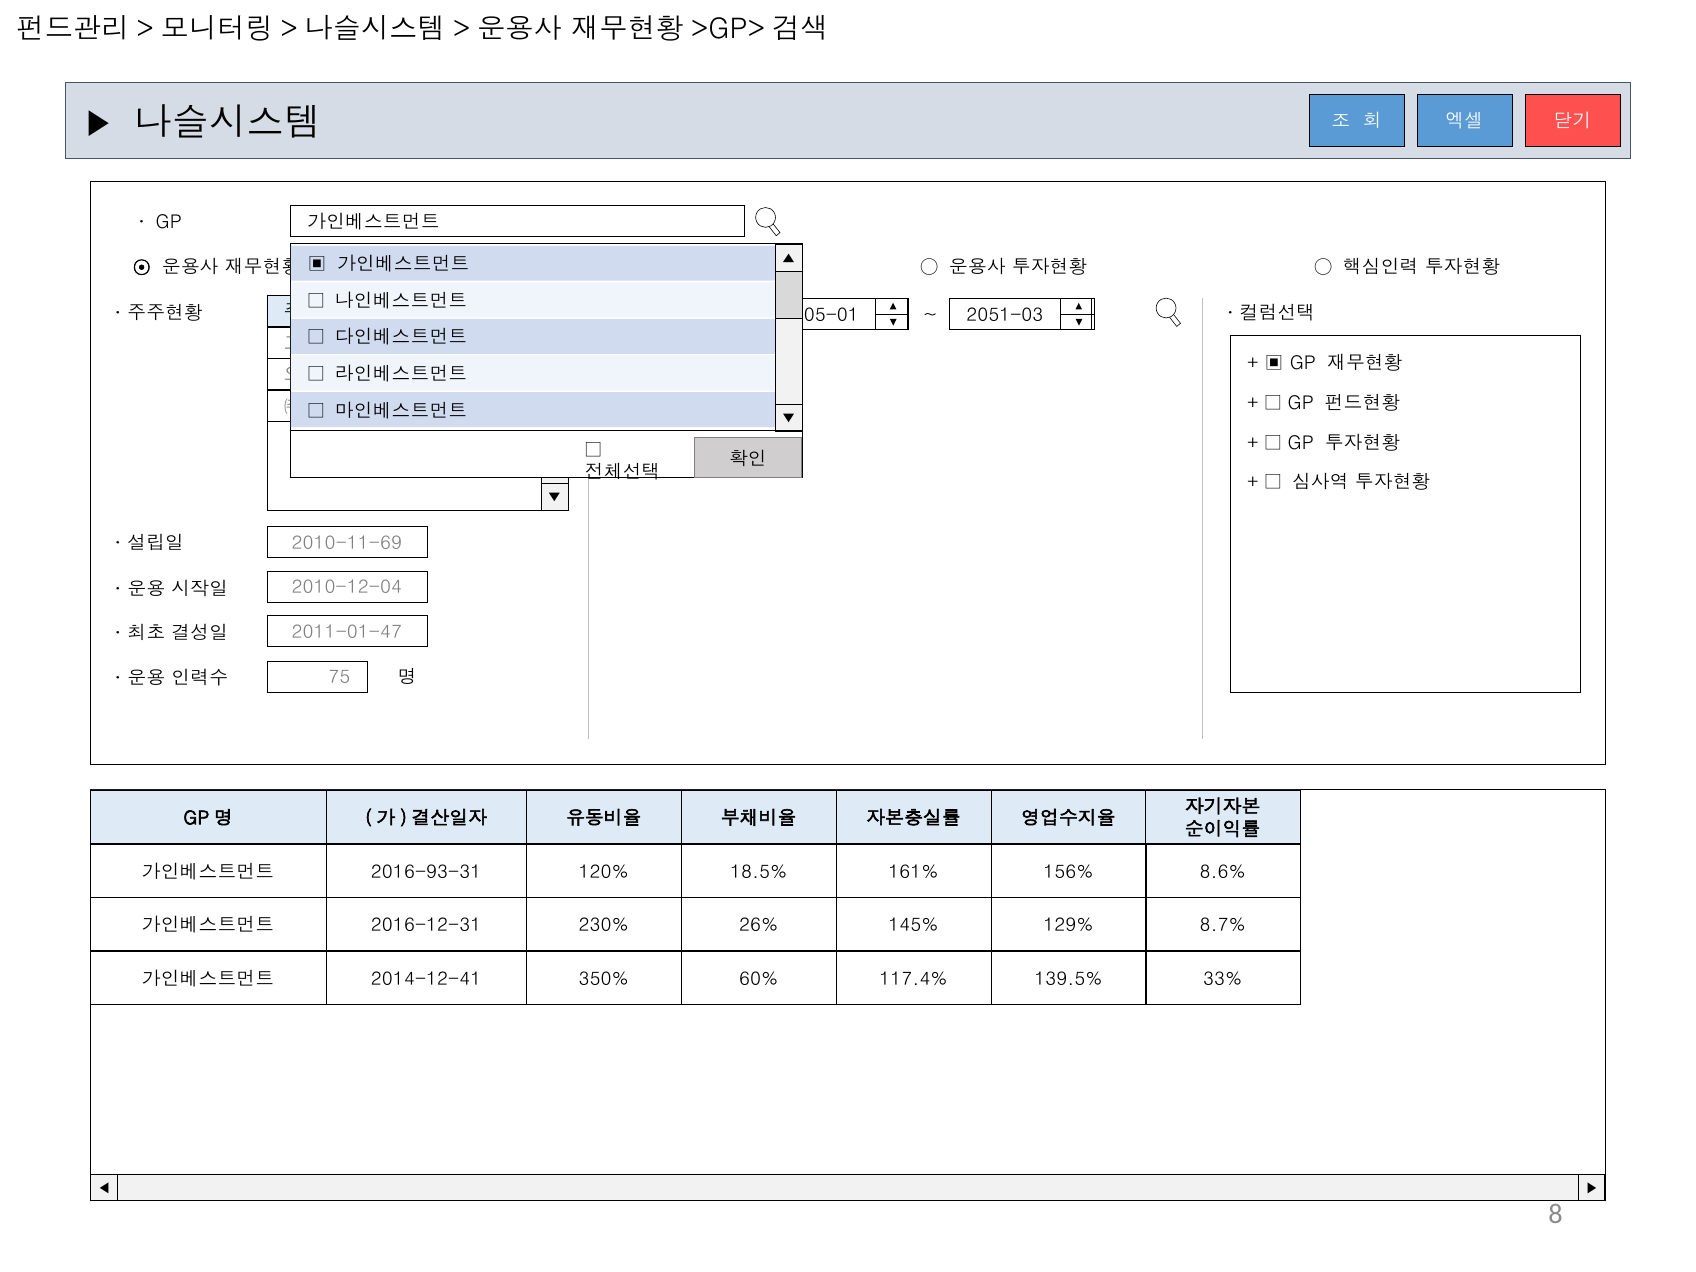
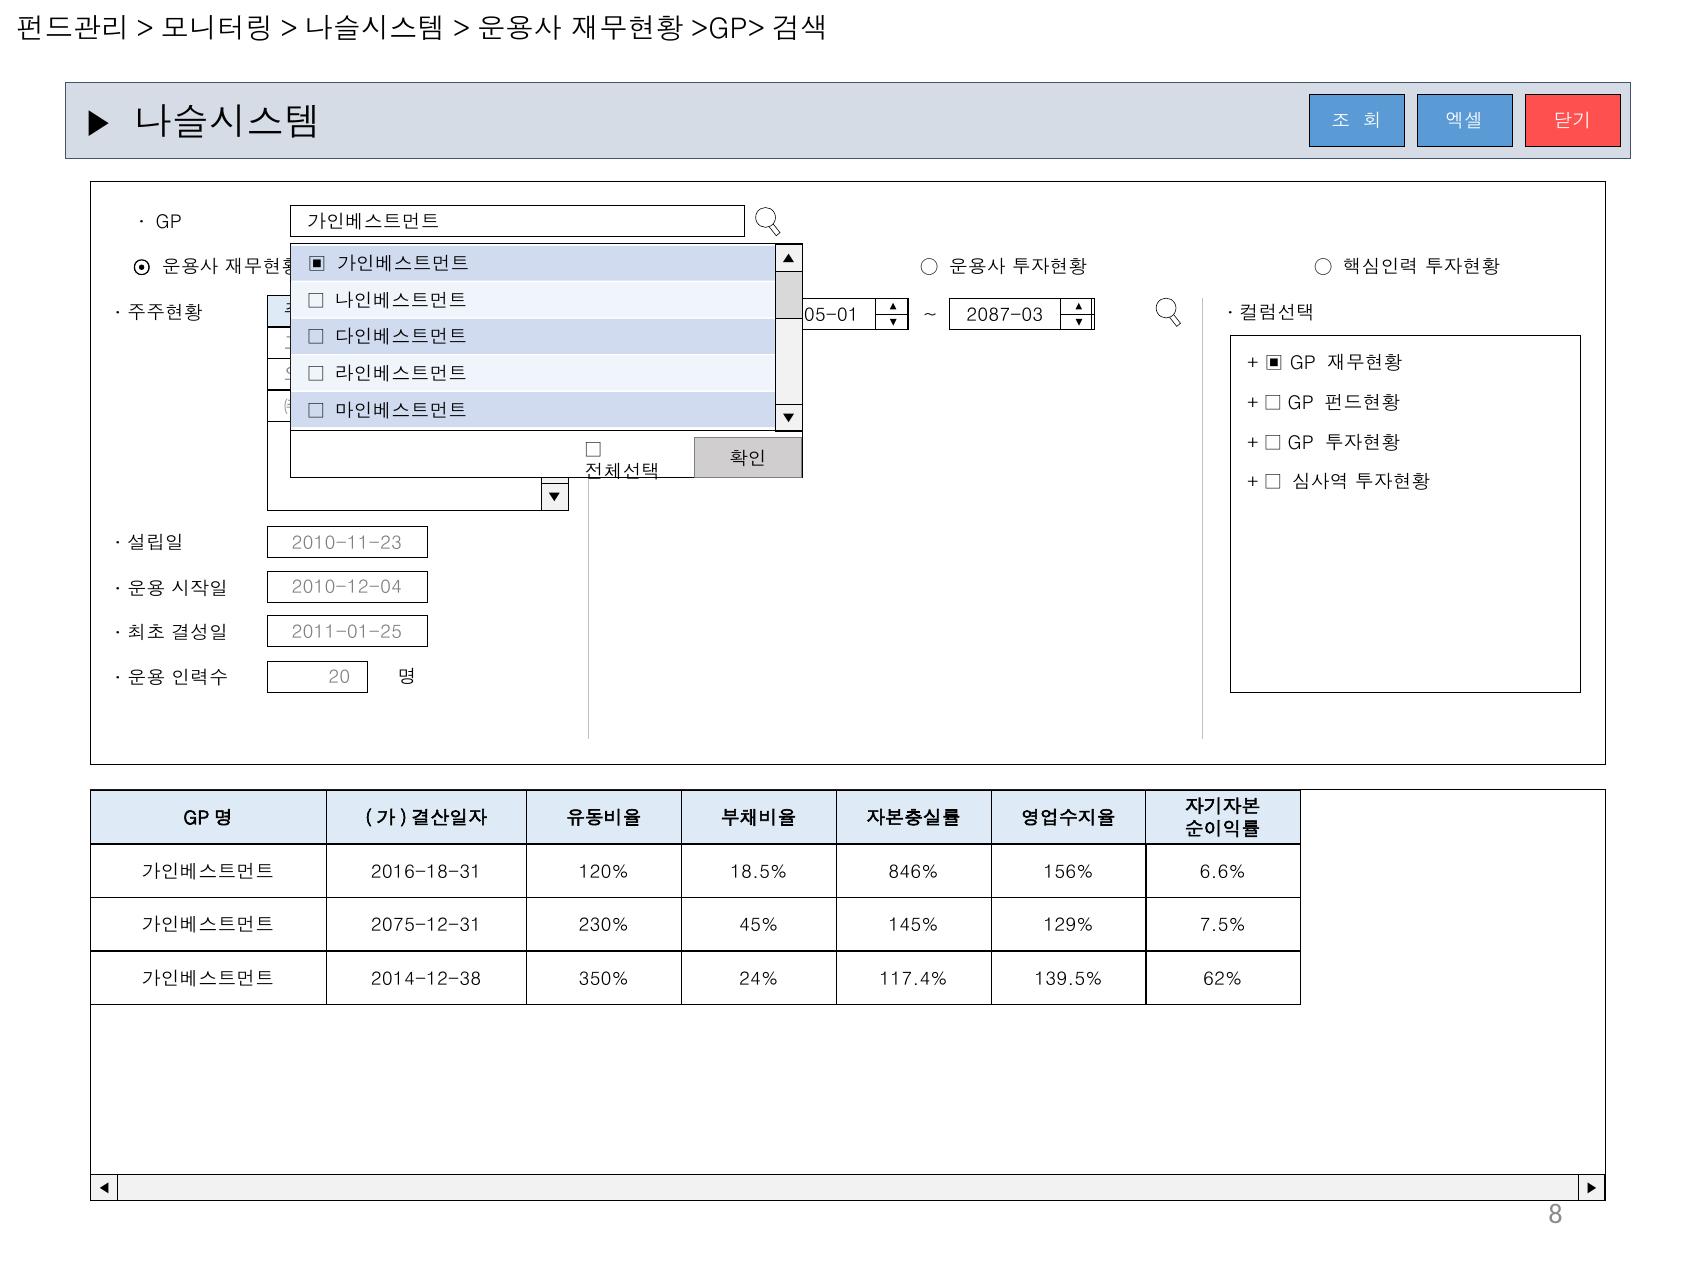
2051-03: 2051-03 -> 2087-03
2010-11-69: 2010-11-69 -> 2010-11-23
2011-01-47: 2011-01-47 -> 2011-01-25
75: 75 -> 20
2016-93-31: 2016-93-31 -> 2016-18-31
161%: 161% -> 846%
8.6%: 8.6% -> 6.6%
2016-12-31: 2016-12-31 -> 2075-12-31
26%: 26% -> 45%
8.7%: 8.7% -> 7.5%
2014-12-41: 2014-12-41 -> 2014-12-38
60%: 60% -> 24%
33%: 33% -> 62%
